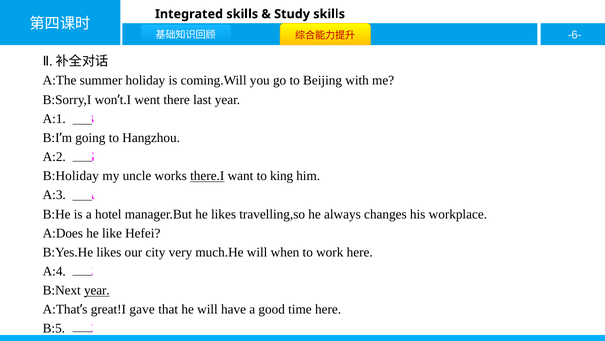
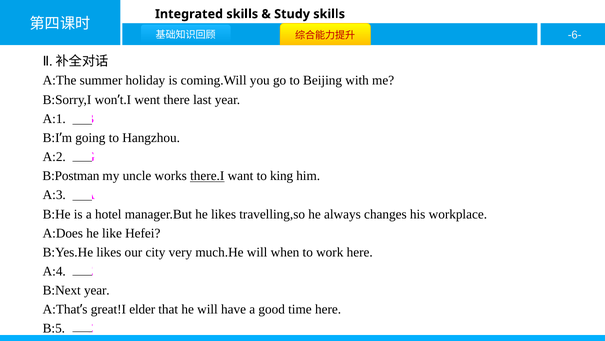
B:Holiday: B:Holiday -> B:Postman
year at (97, 290) underline: present -> none
gave: gave -> elder
